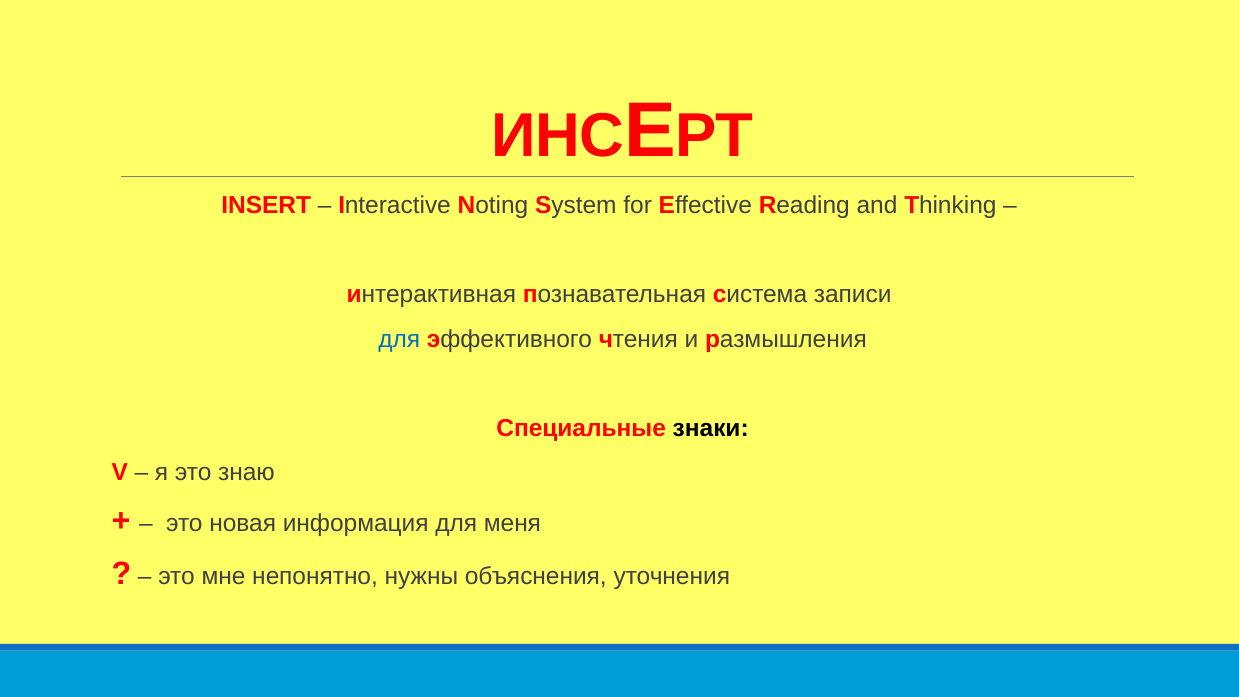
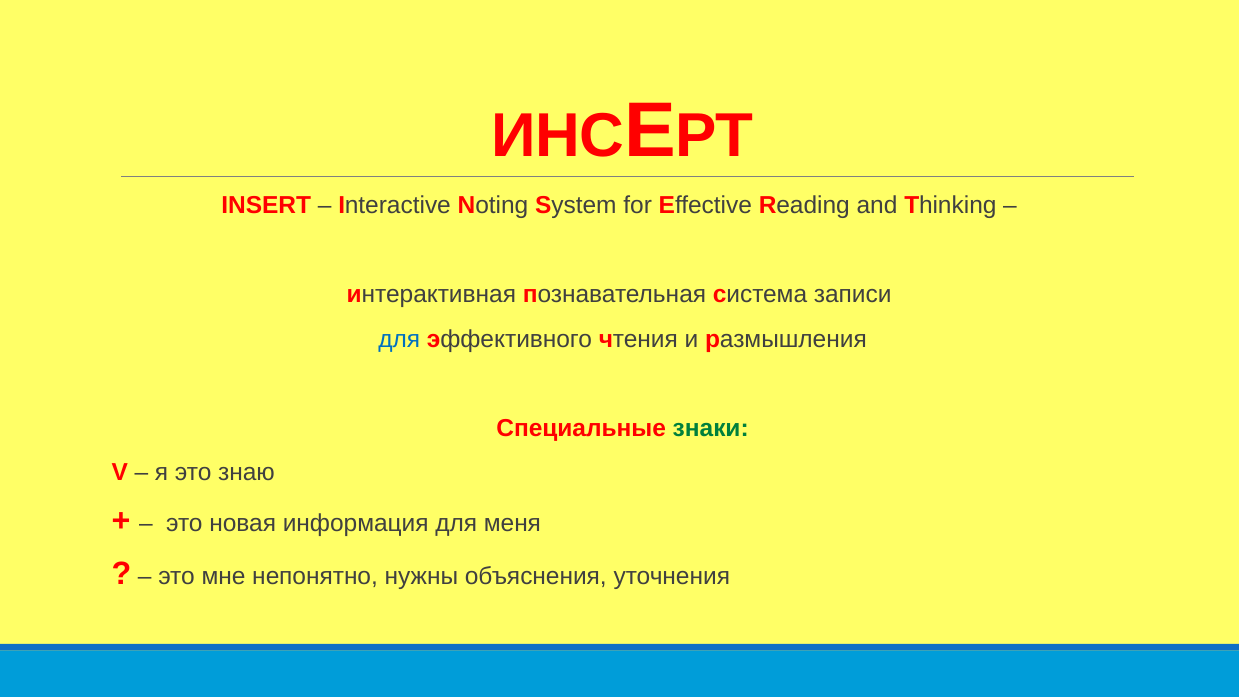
знаки colour: black -> green
